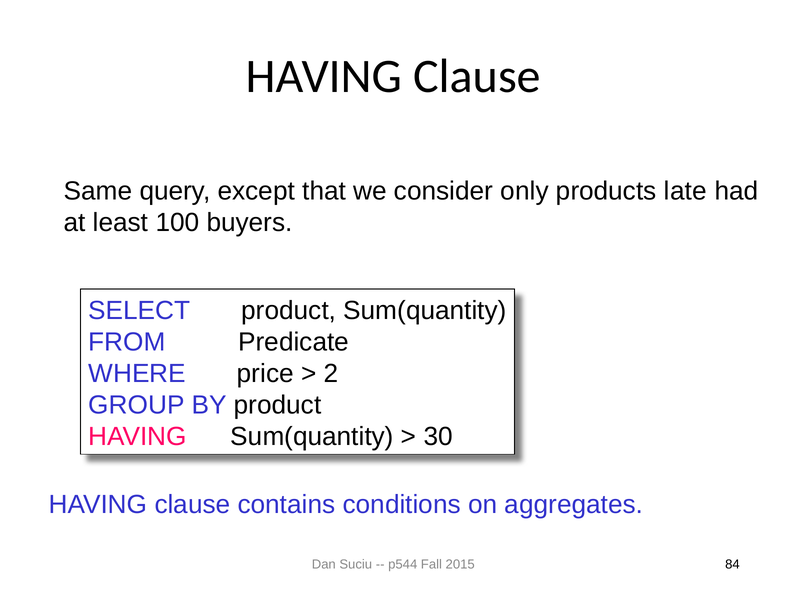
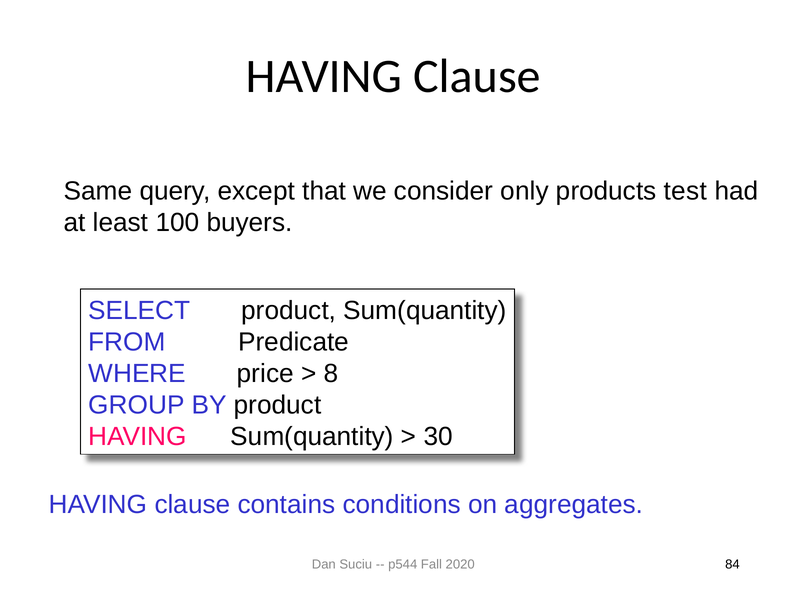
late: late -> test
2: 2 -> 8
2015: 2015 -> 2020
